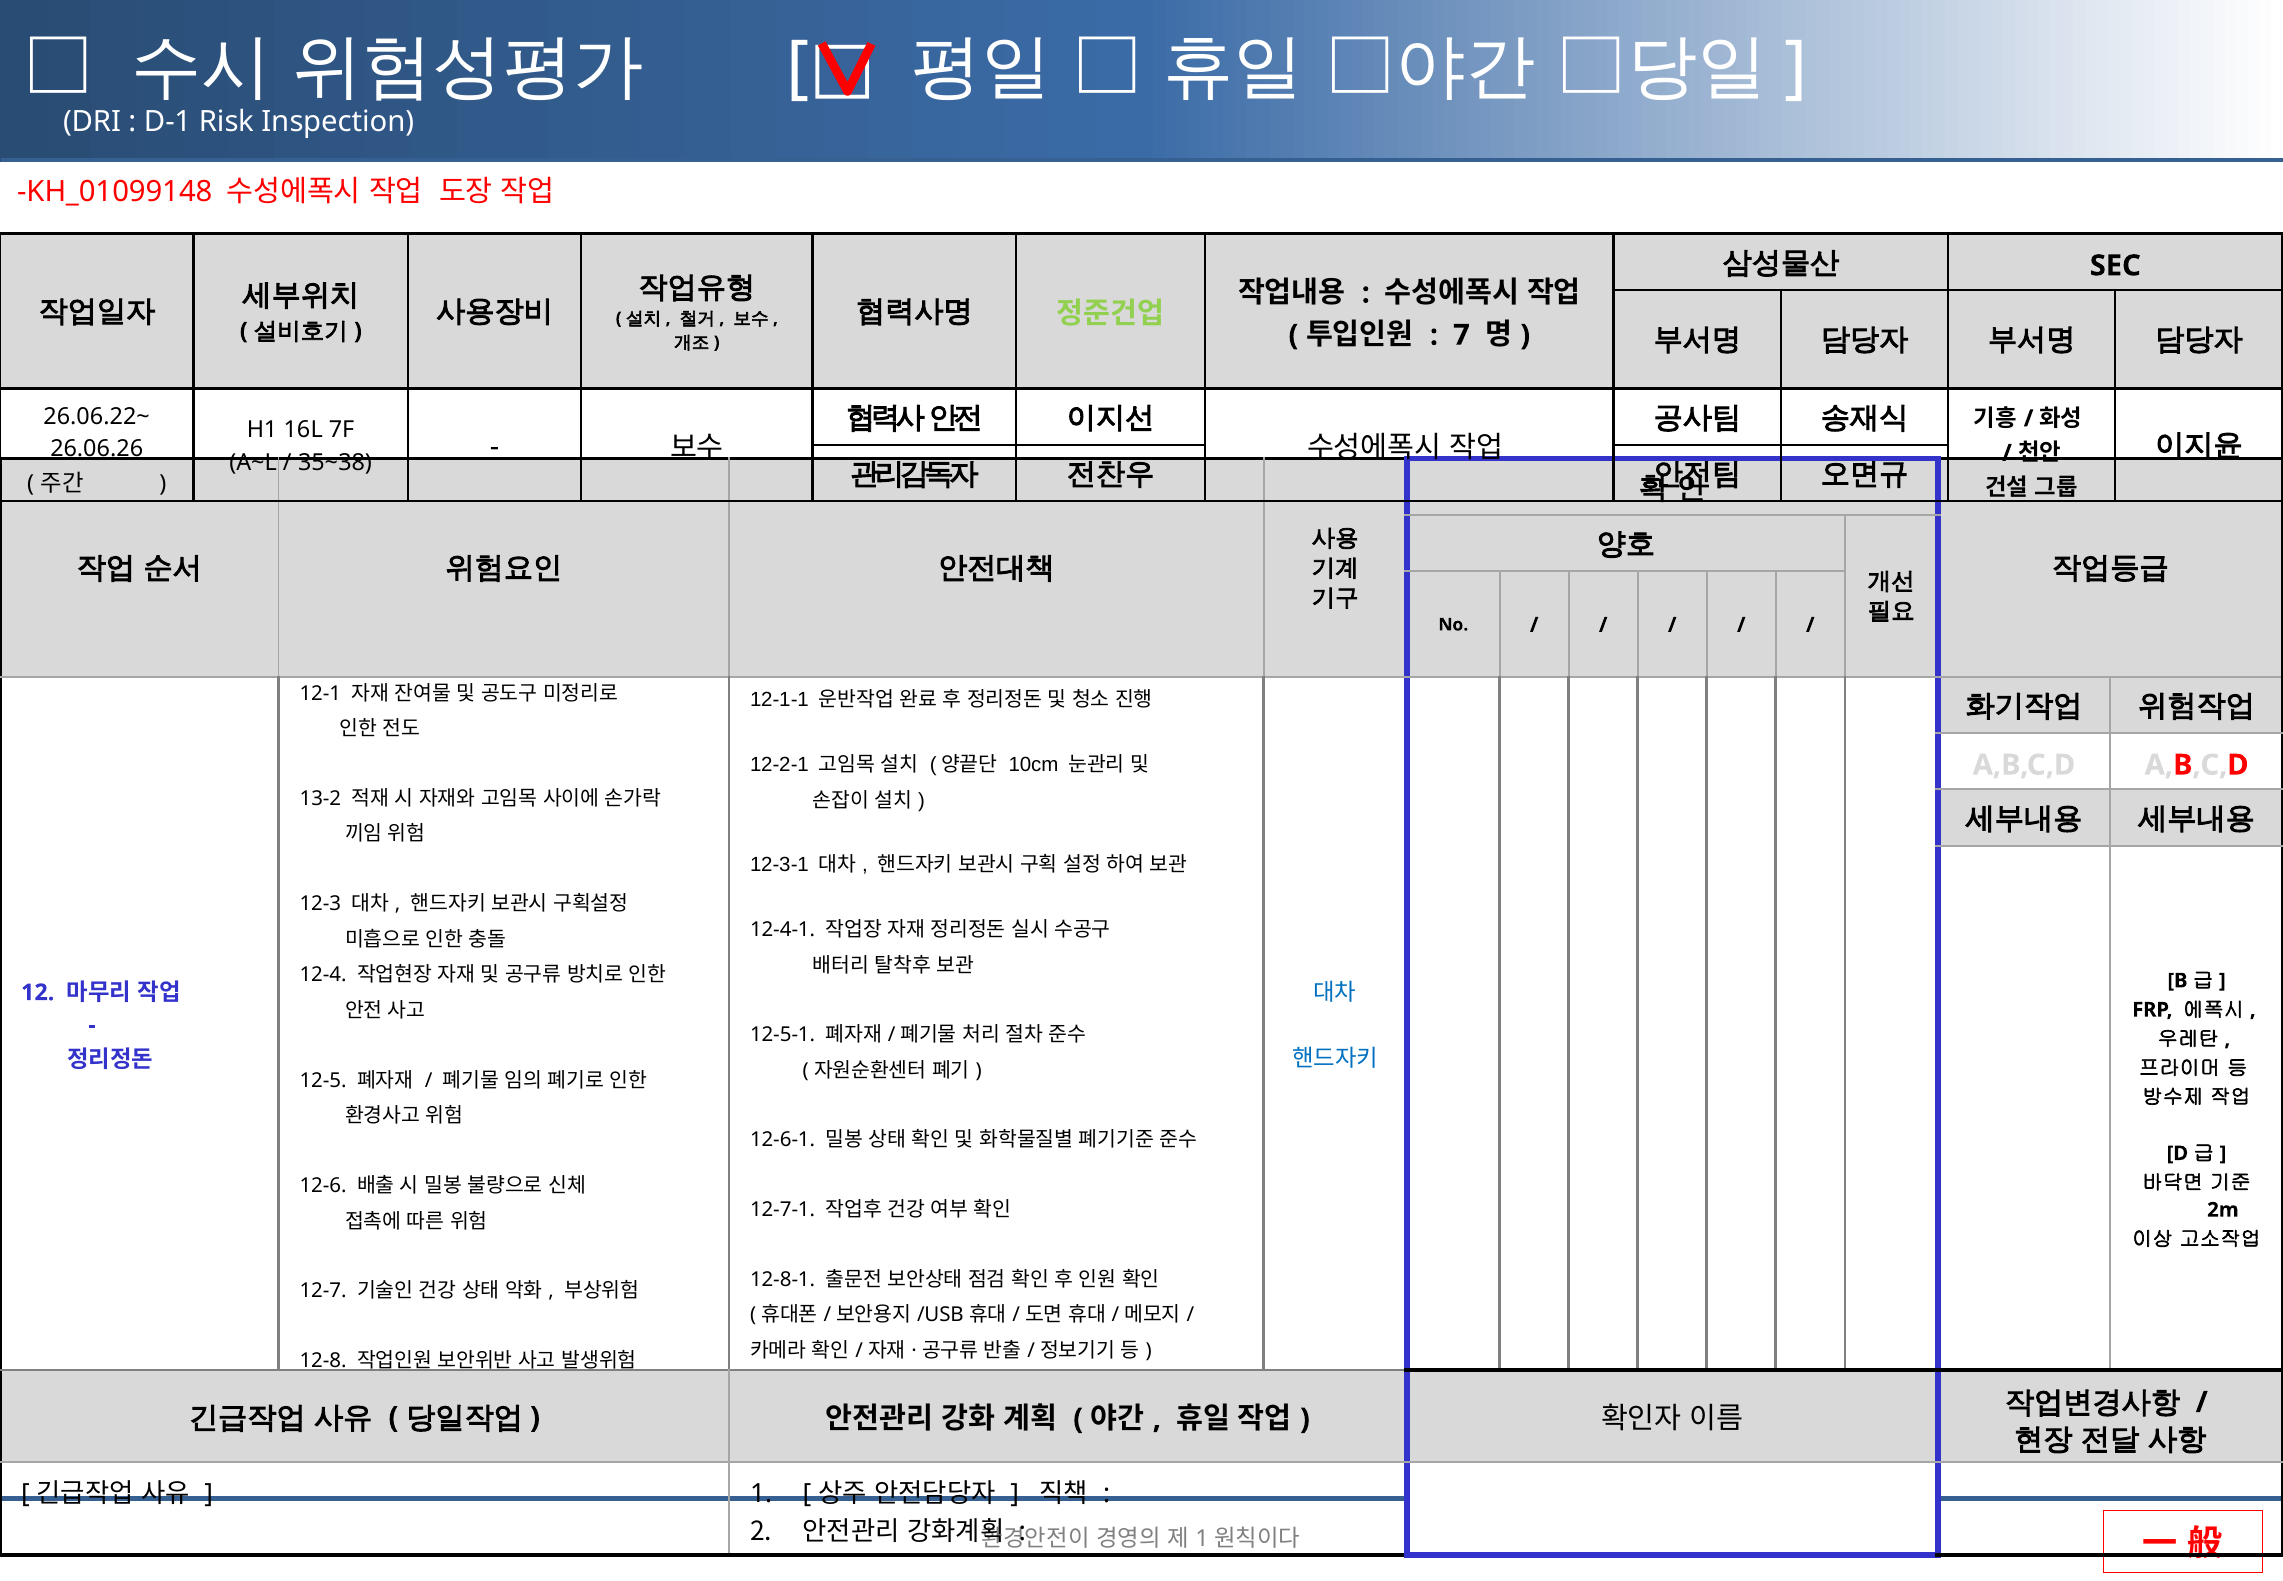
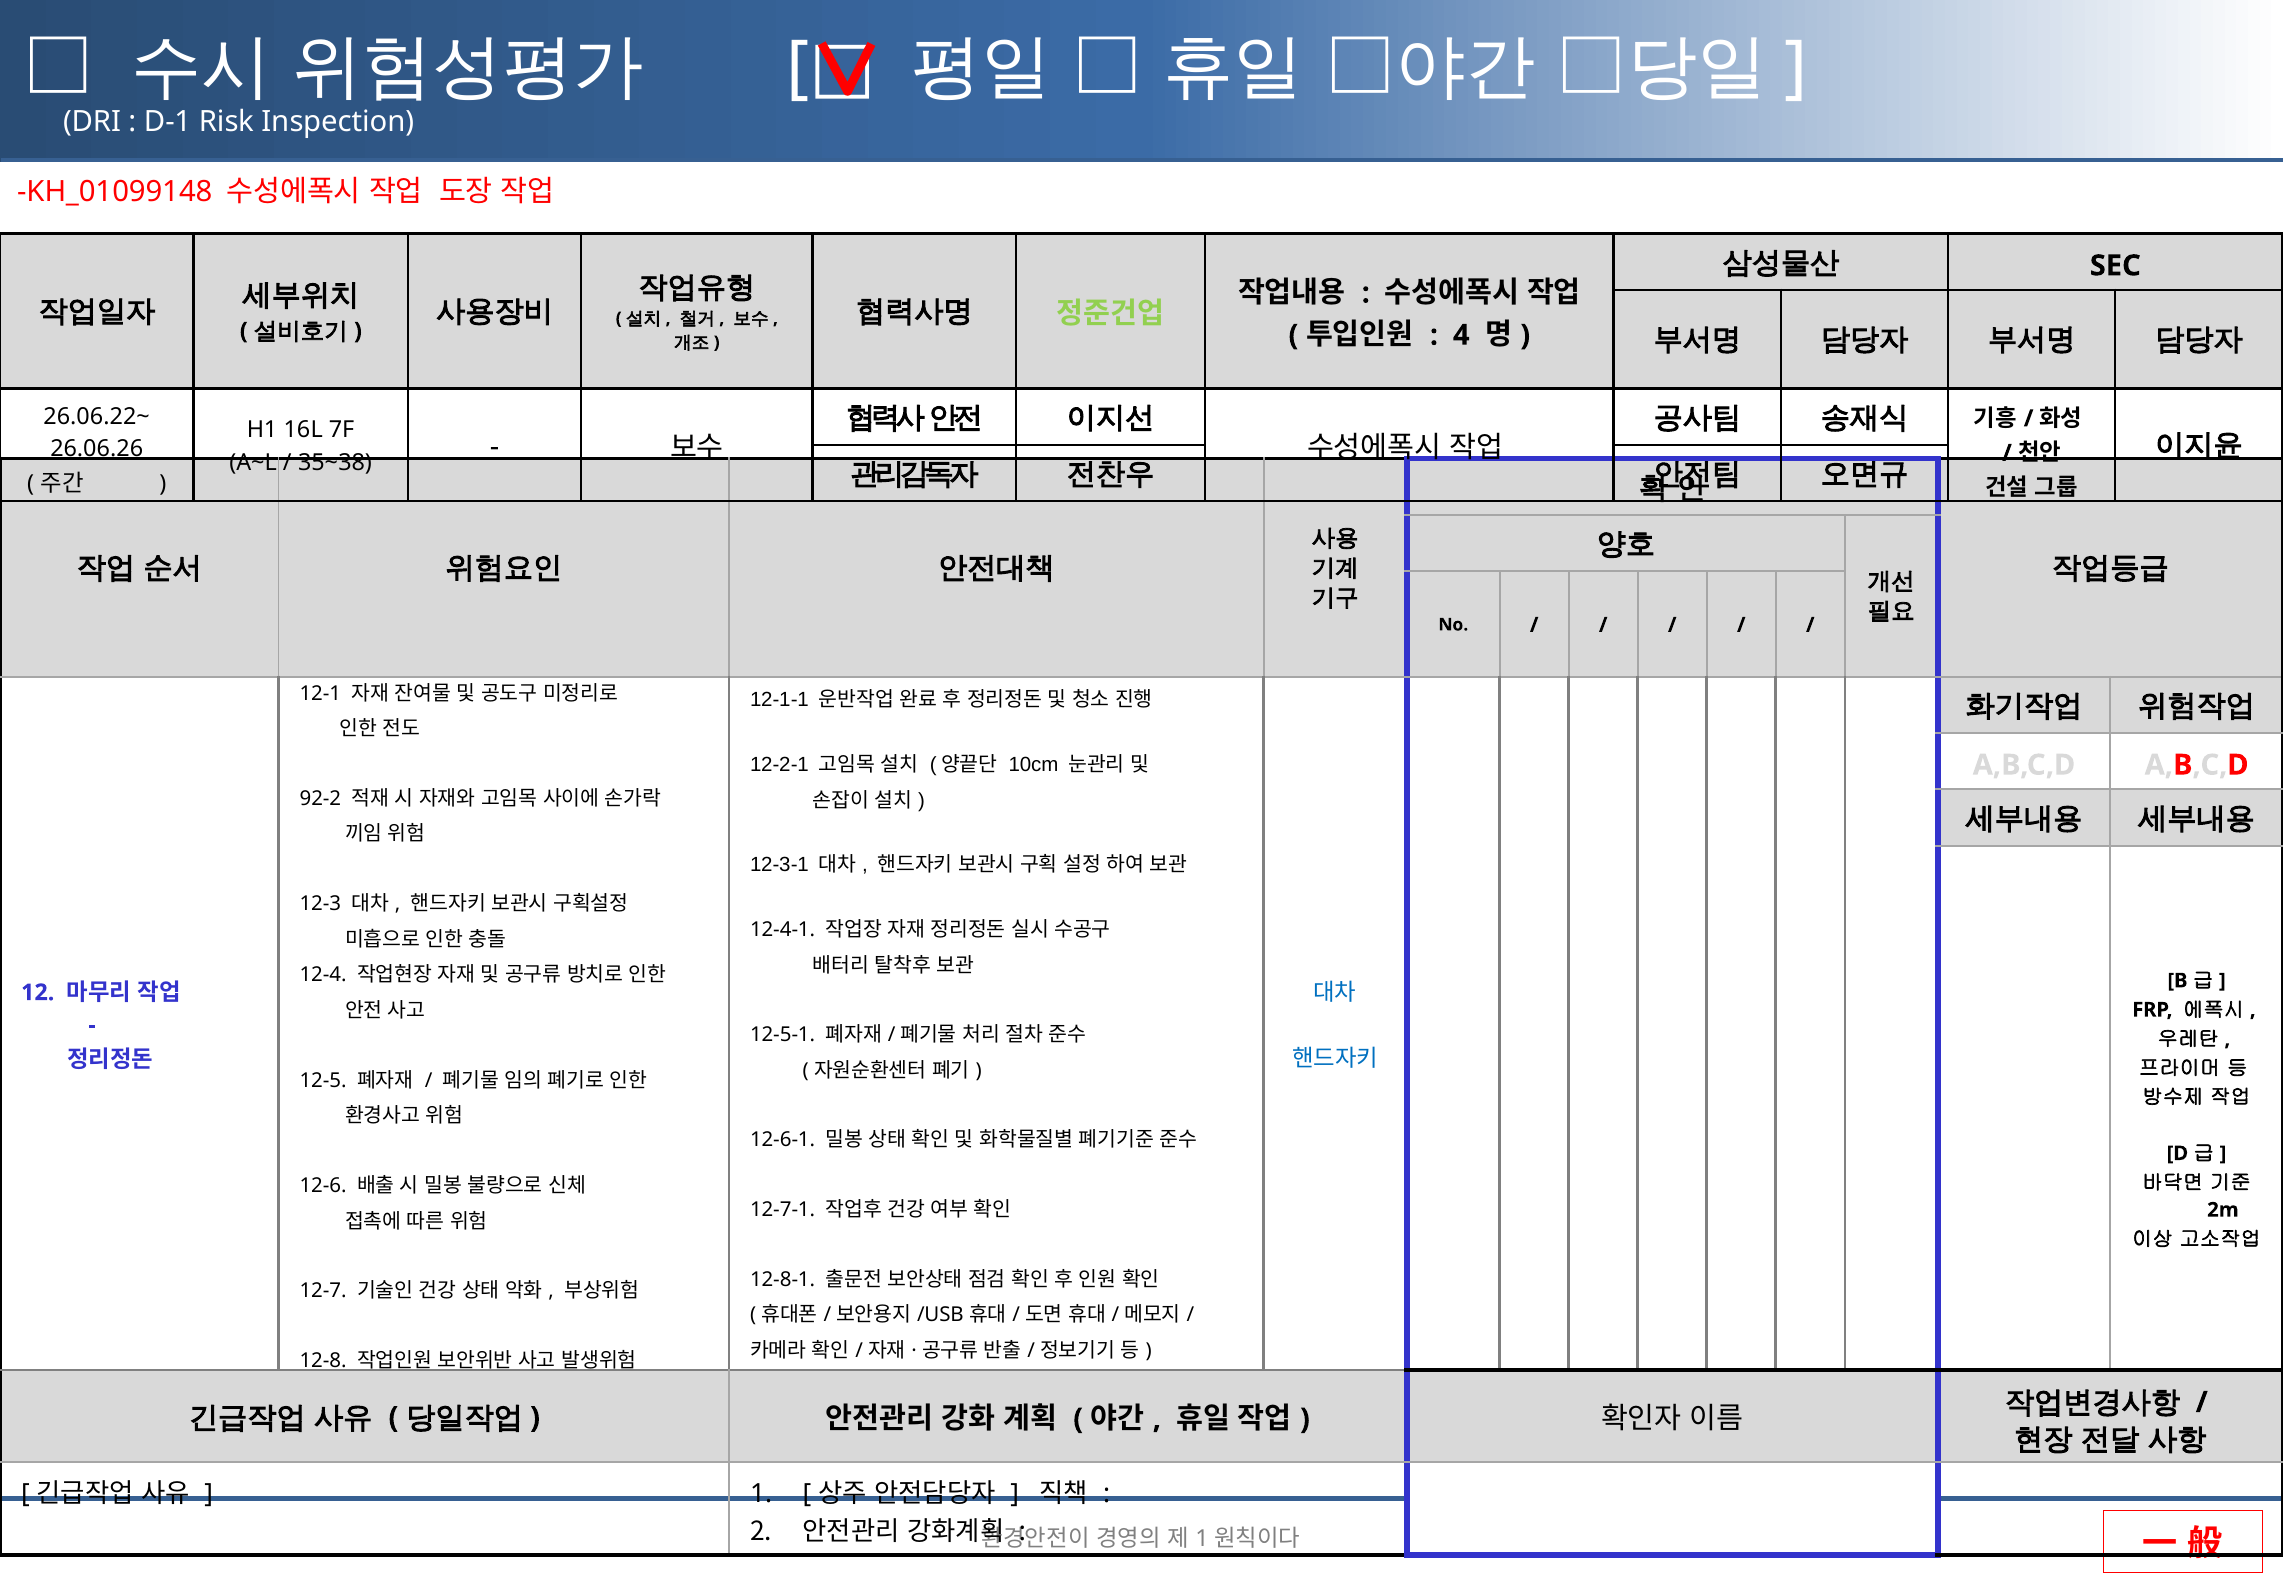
7: 7 -> 4
13-2: 13-2 -> 92-2
